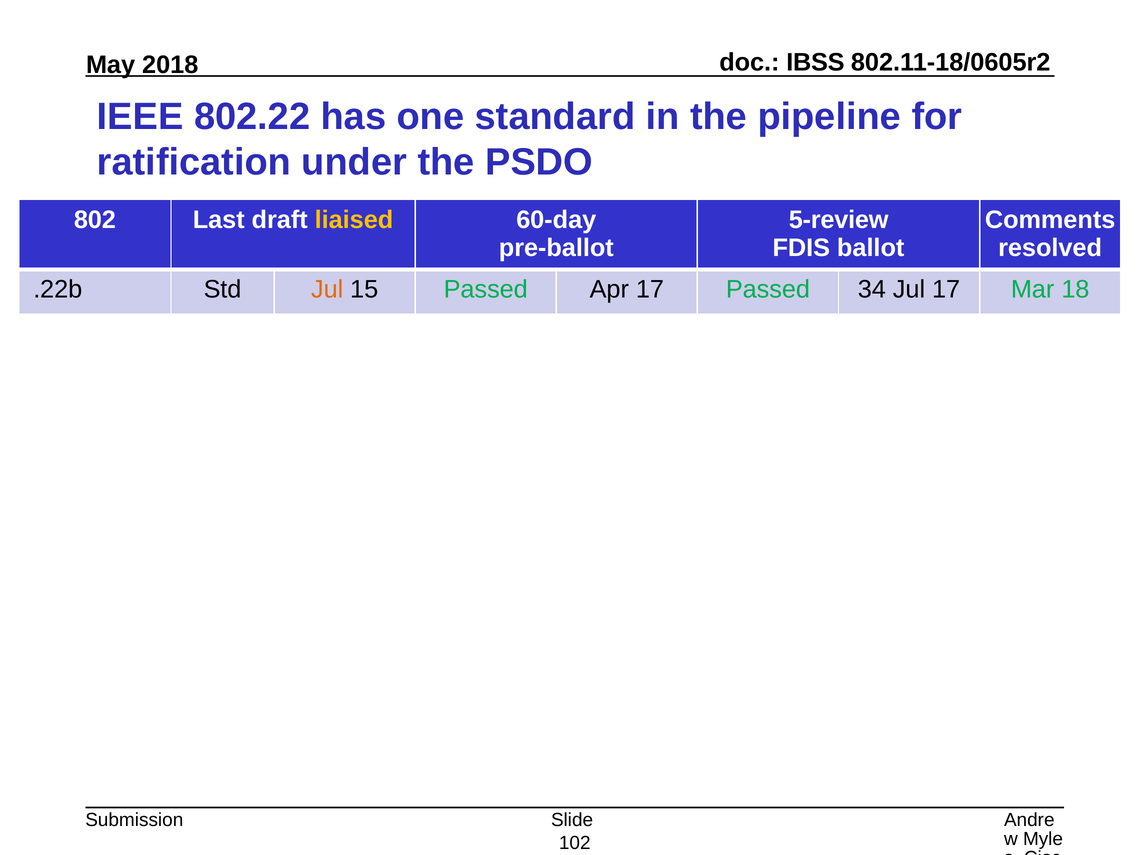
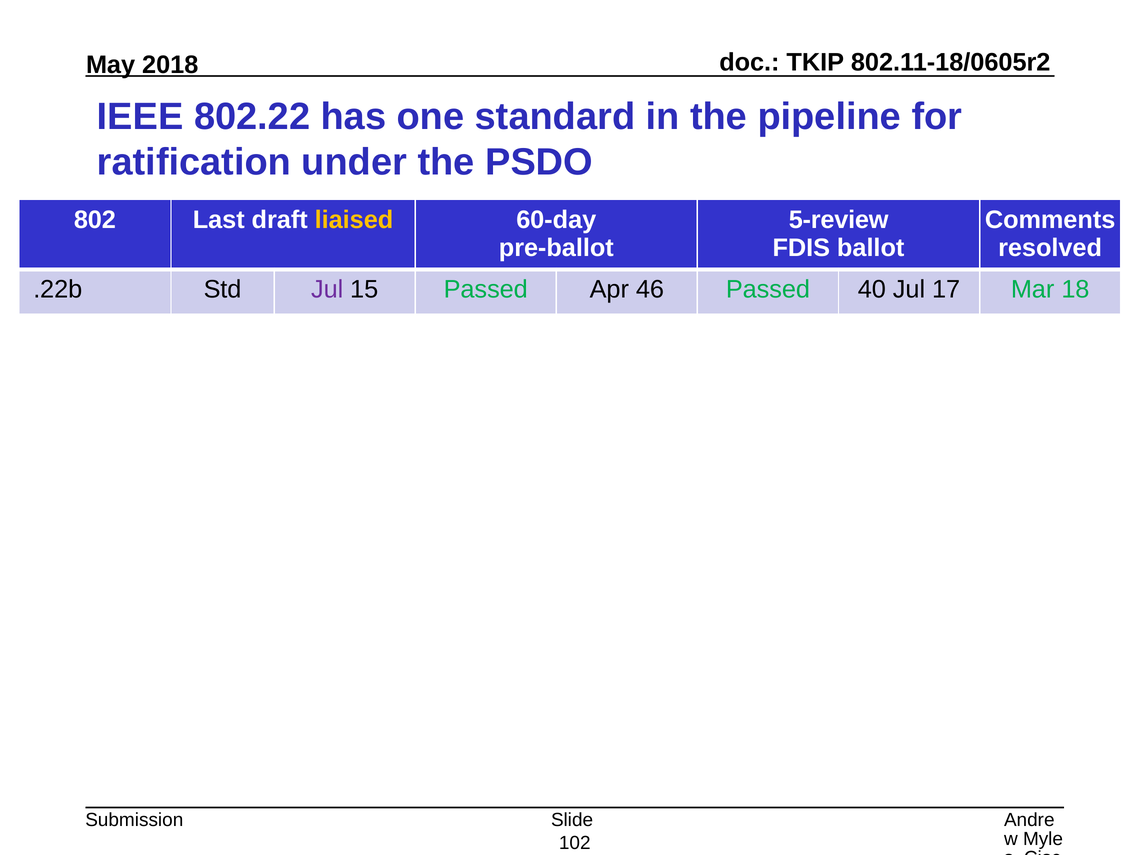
IBSS: IBSS -> TKIP
Jul at (327, 290) colour: orange -> purple
Apr 17: 17 -> 46
34: 34 -> 40
